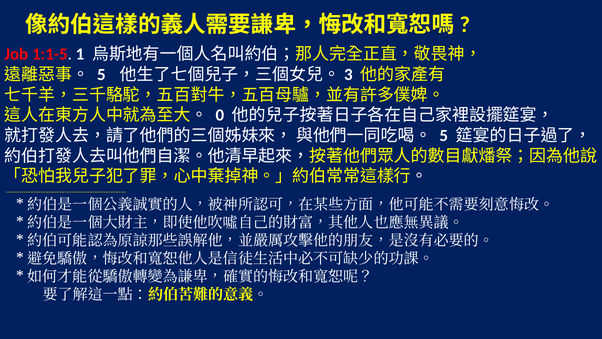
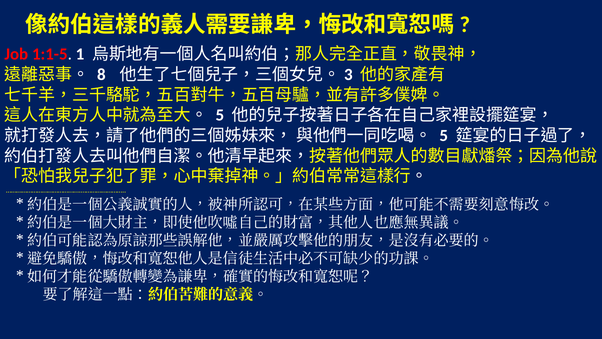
5 at (101, 75): 5 -> 8
0 at (220, 115): 0 -> 5
